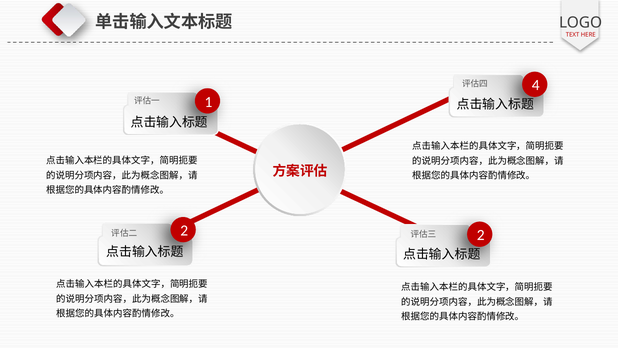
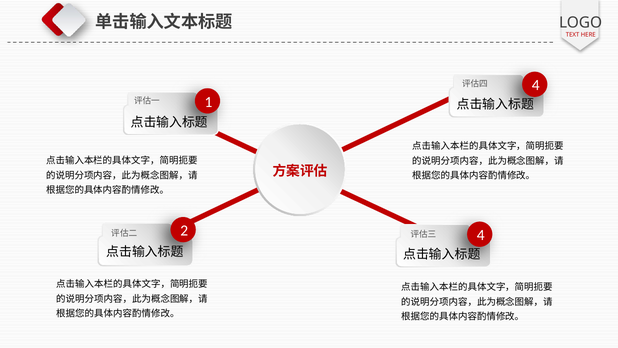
2 2: 2 -> 4
